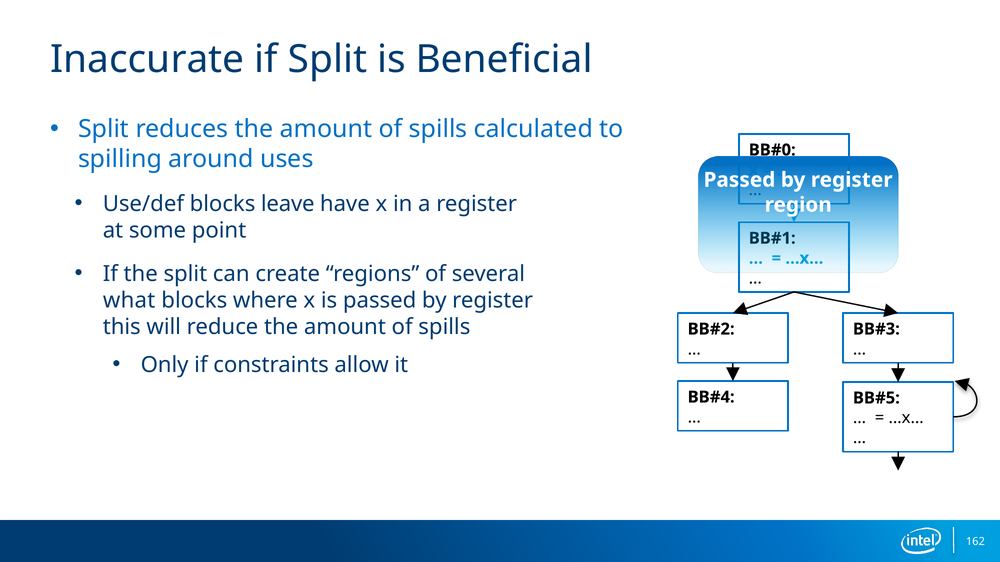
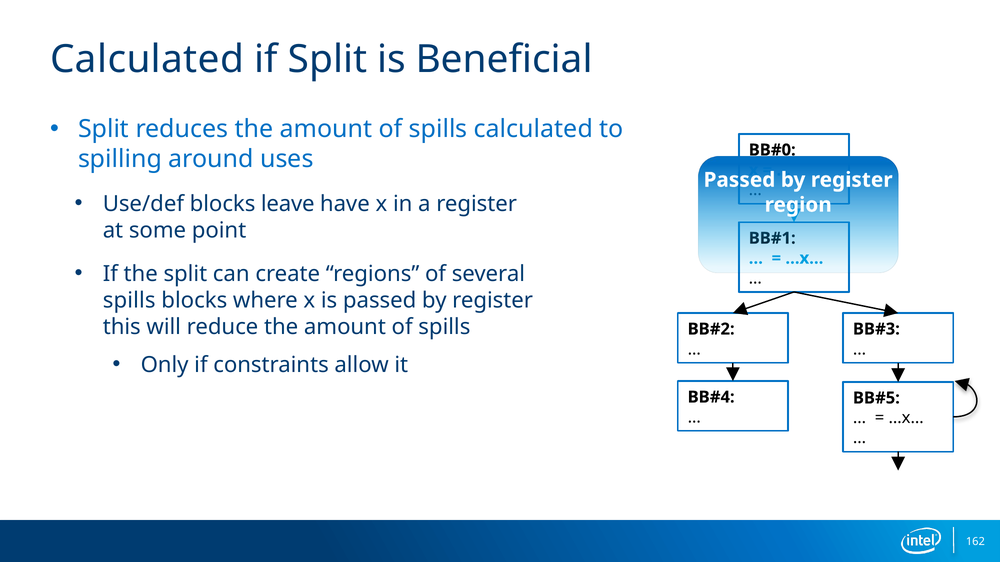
Inaccurate at (147, 60): Inaccurate -> Calculated
what at (129, 301): what -> spills
